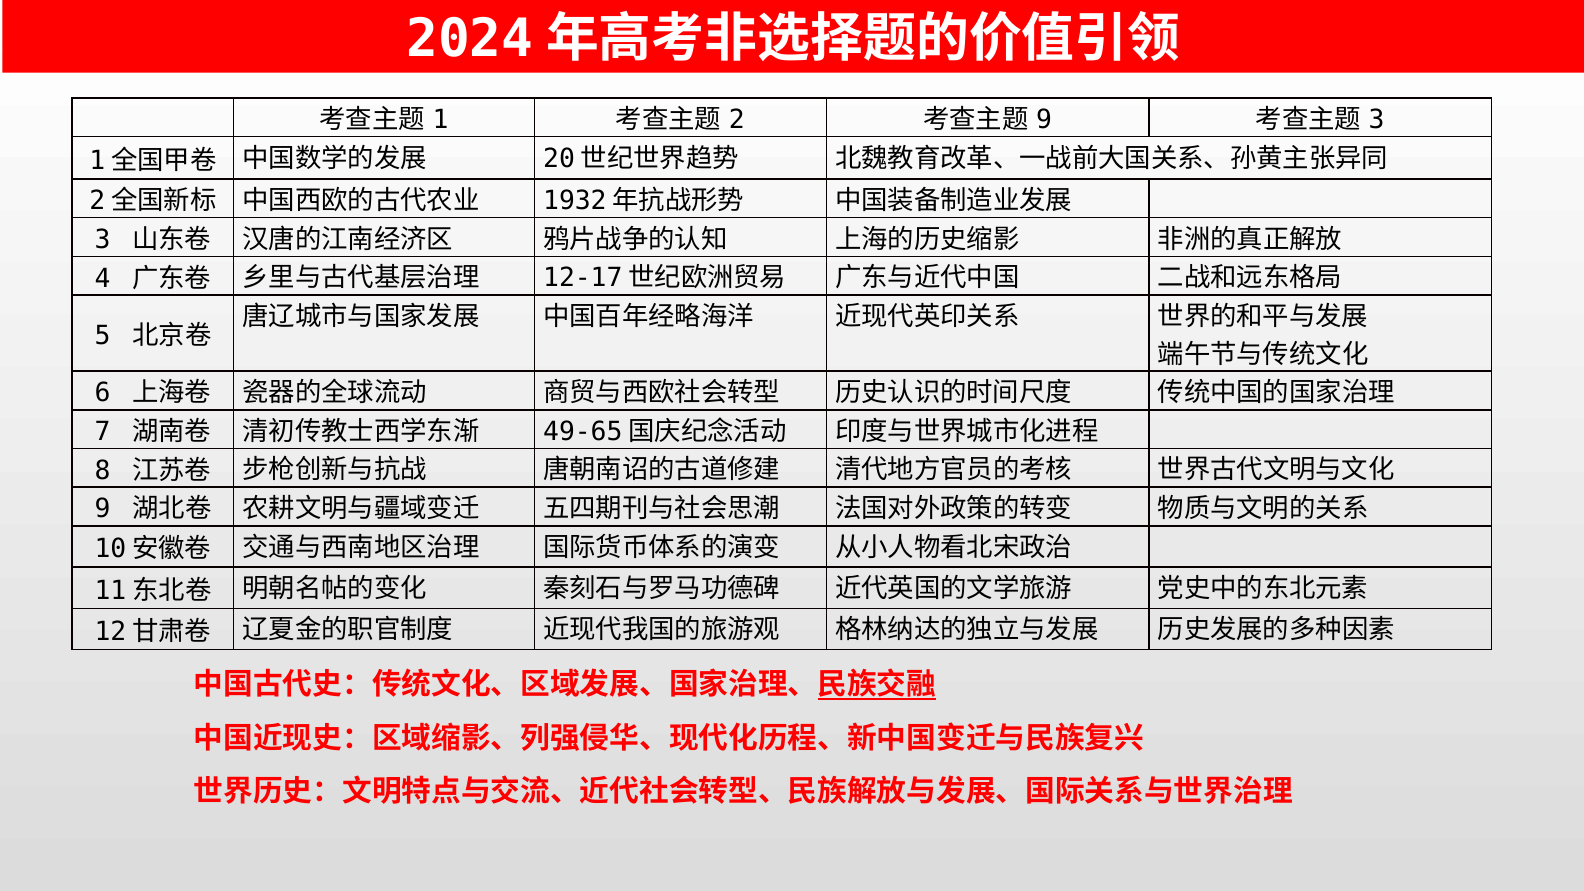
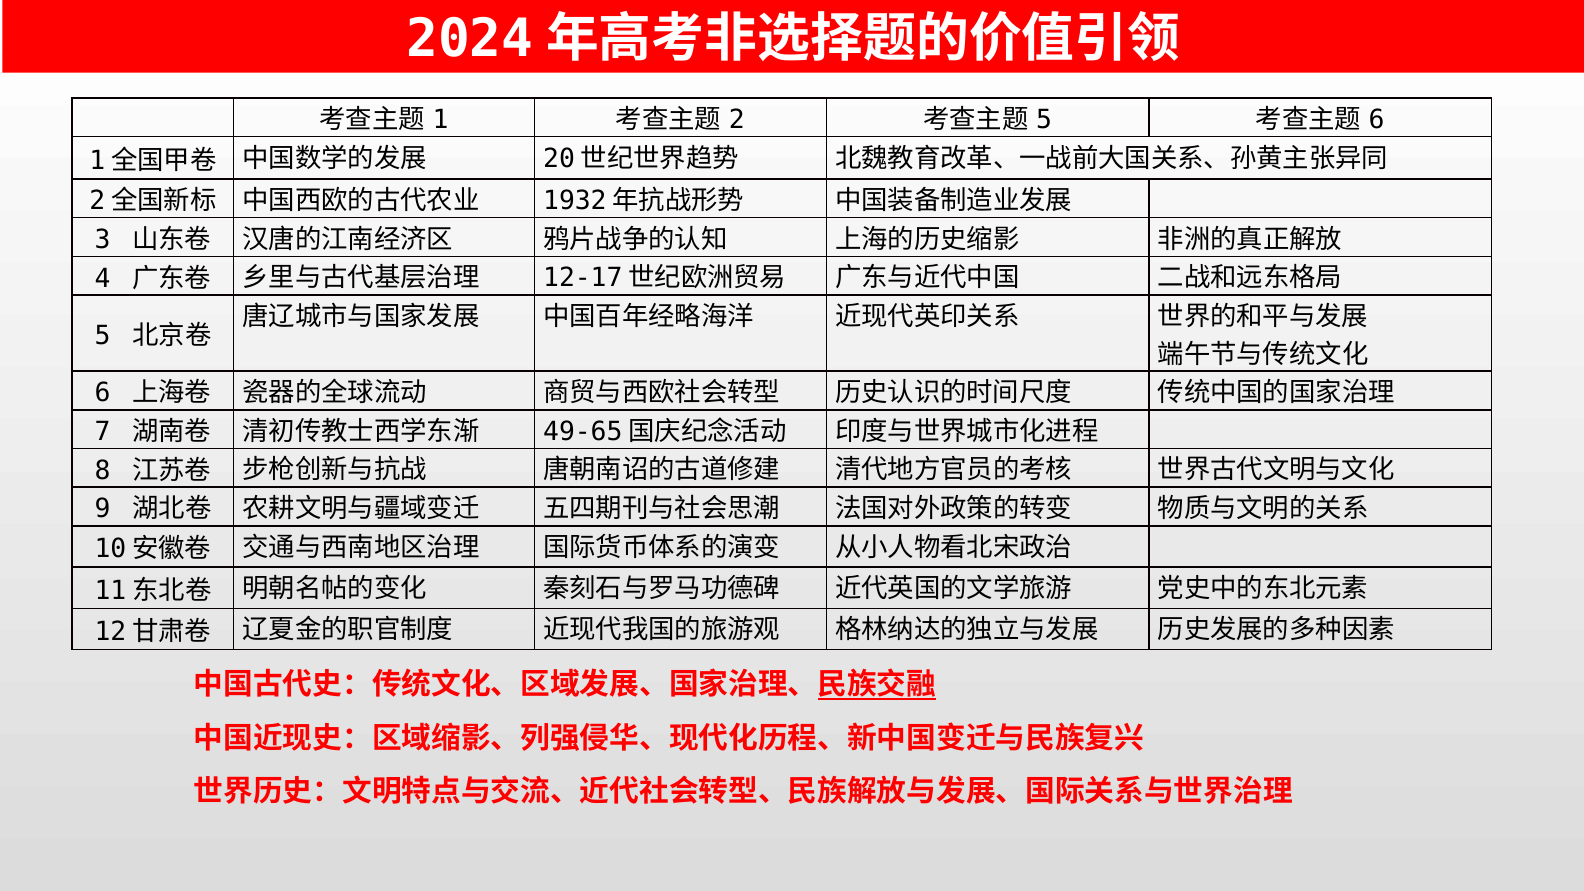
9 at (1044, 120): 9 -> 5
3 at (1377, 120): 3 -> 6
